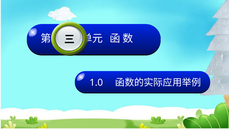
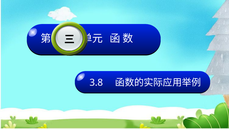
1.0: 1.0 -> 3.8
